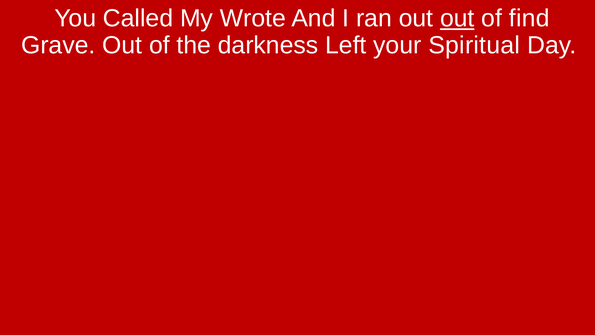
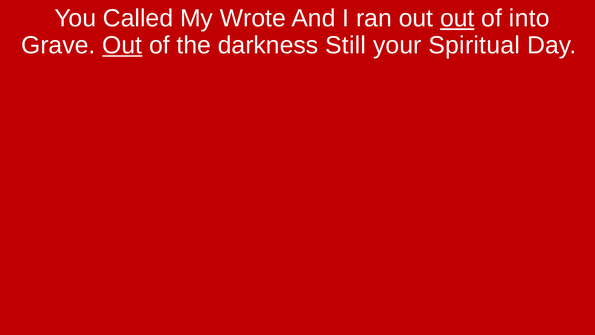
find: find -> into
Out at (122, 45) underline: none -> present
Left: Left -> Still
